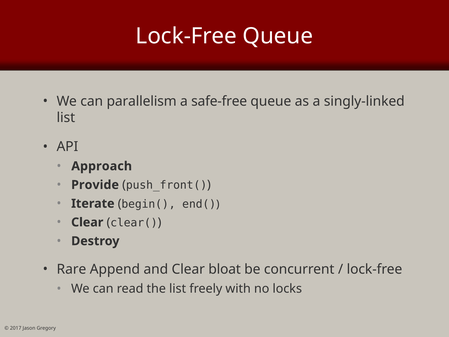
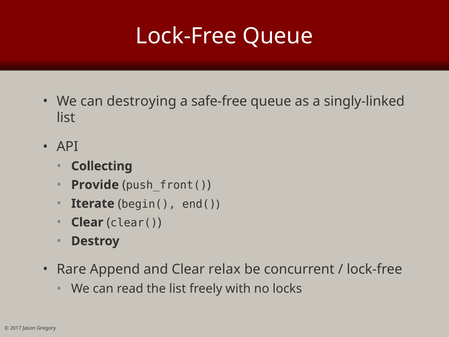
parallelism: parallelism -> destroying
Approach: Approach -> Collecting
bloat: bloat -> relax
